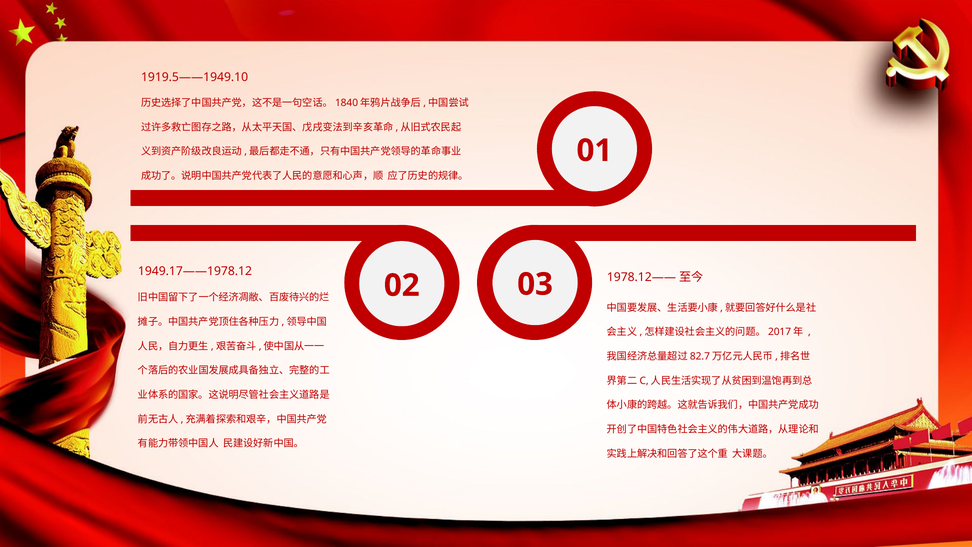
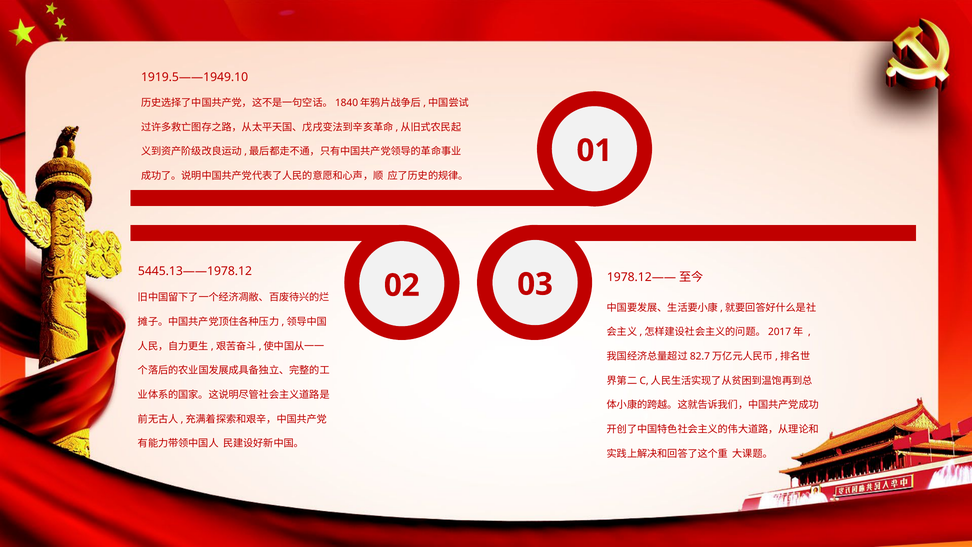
1949.17——1978.12: 1949.17——1978.12 -> 5445.13——1978.12
